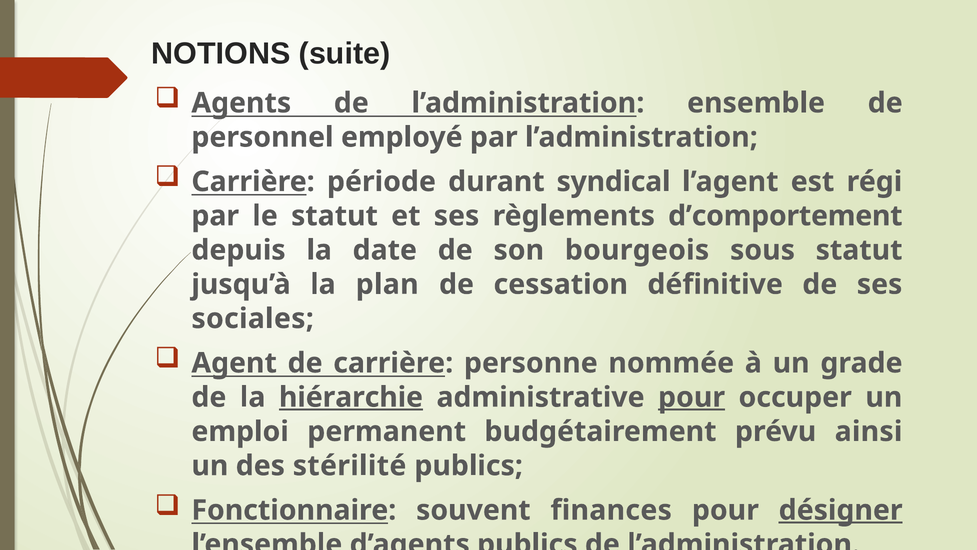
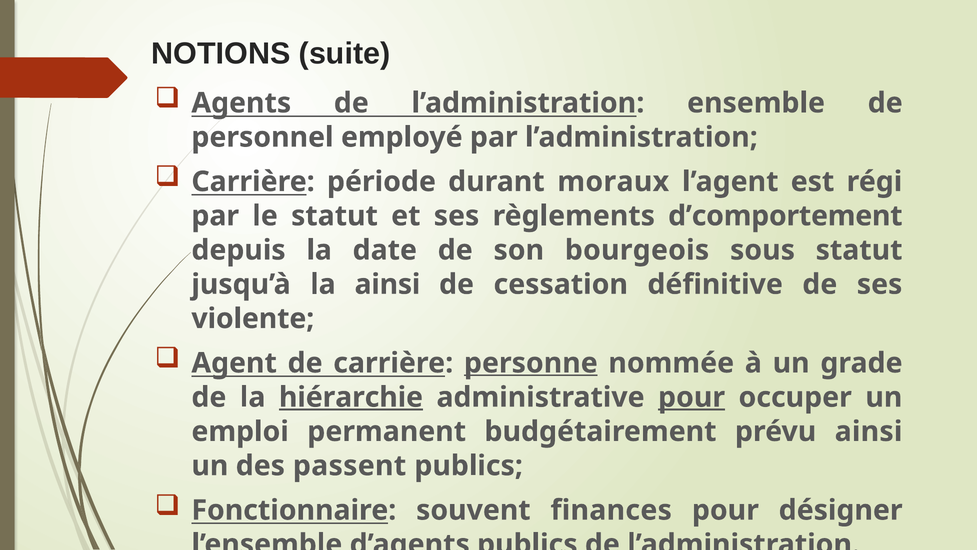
syndical: syndical -> moraux
la plan: plan -> ainsi
sociales: sociales -> violente
personne underline: none -> present
stérilité: stérilité -> passent
désigner underline: present -> none
